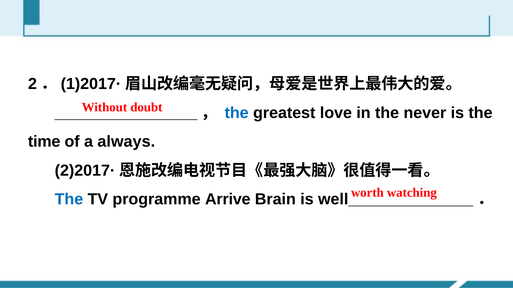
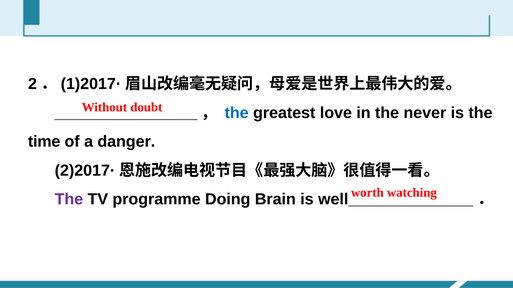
always: always -> danger
The at (69, 200) colour: blue -> purple
Arrive: Arrive -> Doing
